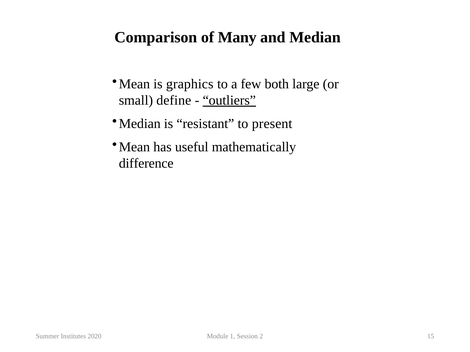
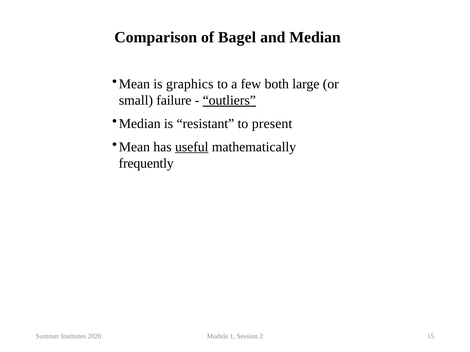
Many: Many -> Bagel
define: define -> failure
useful underline: none -> present
difference: difference -> frequently
